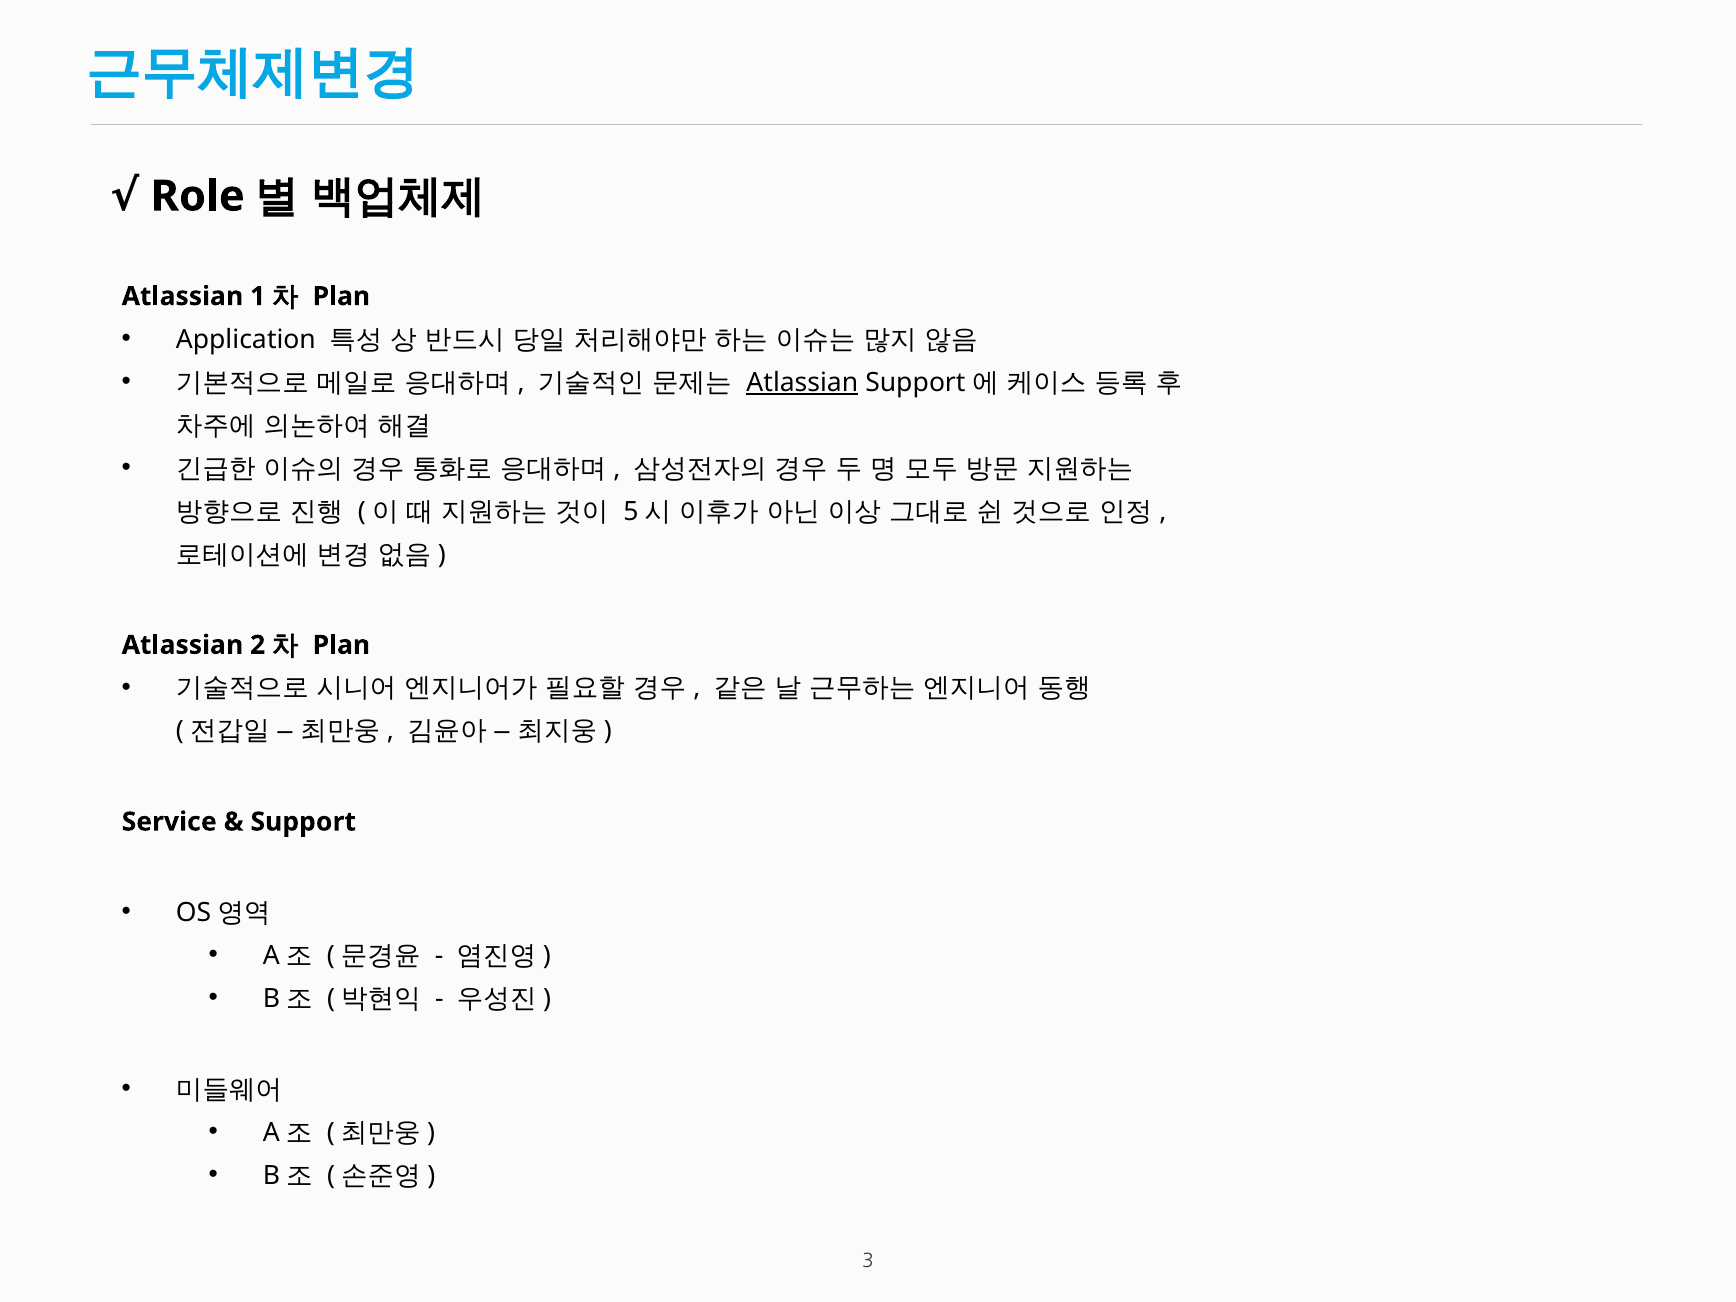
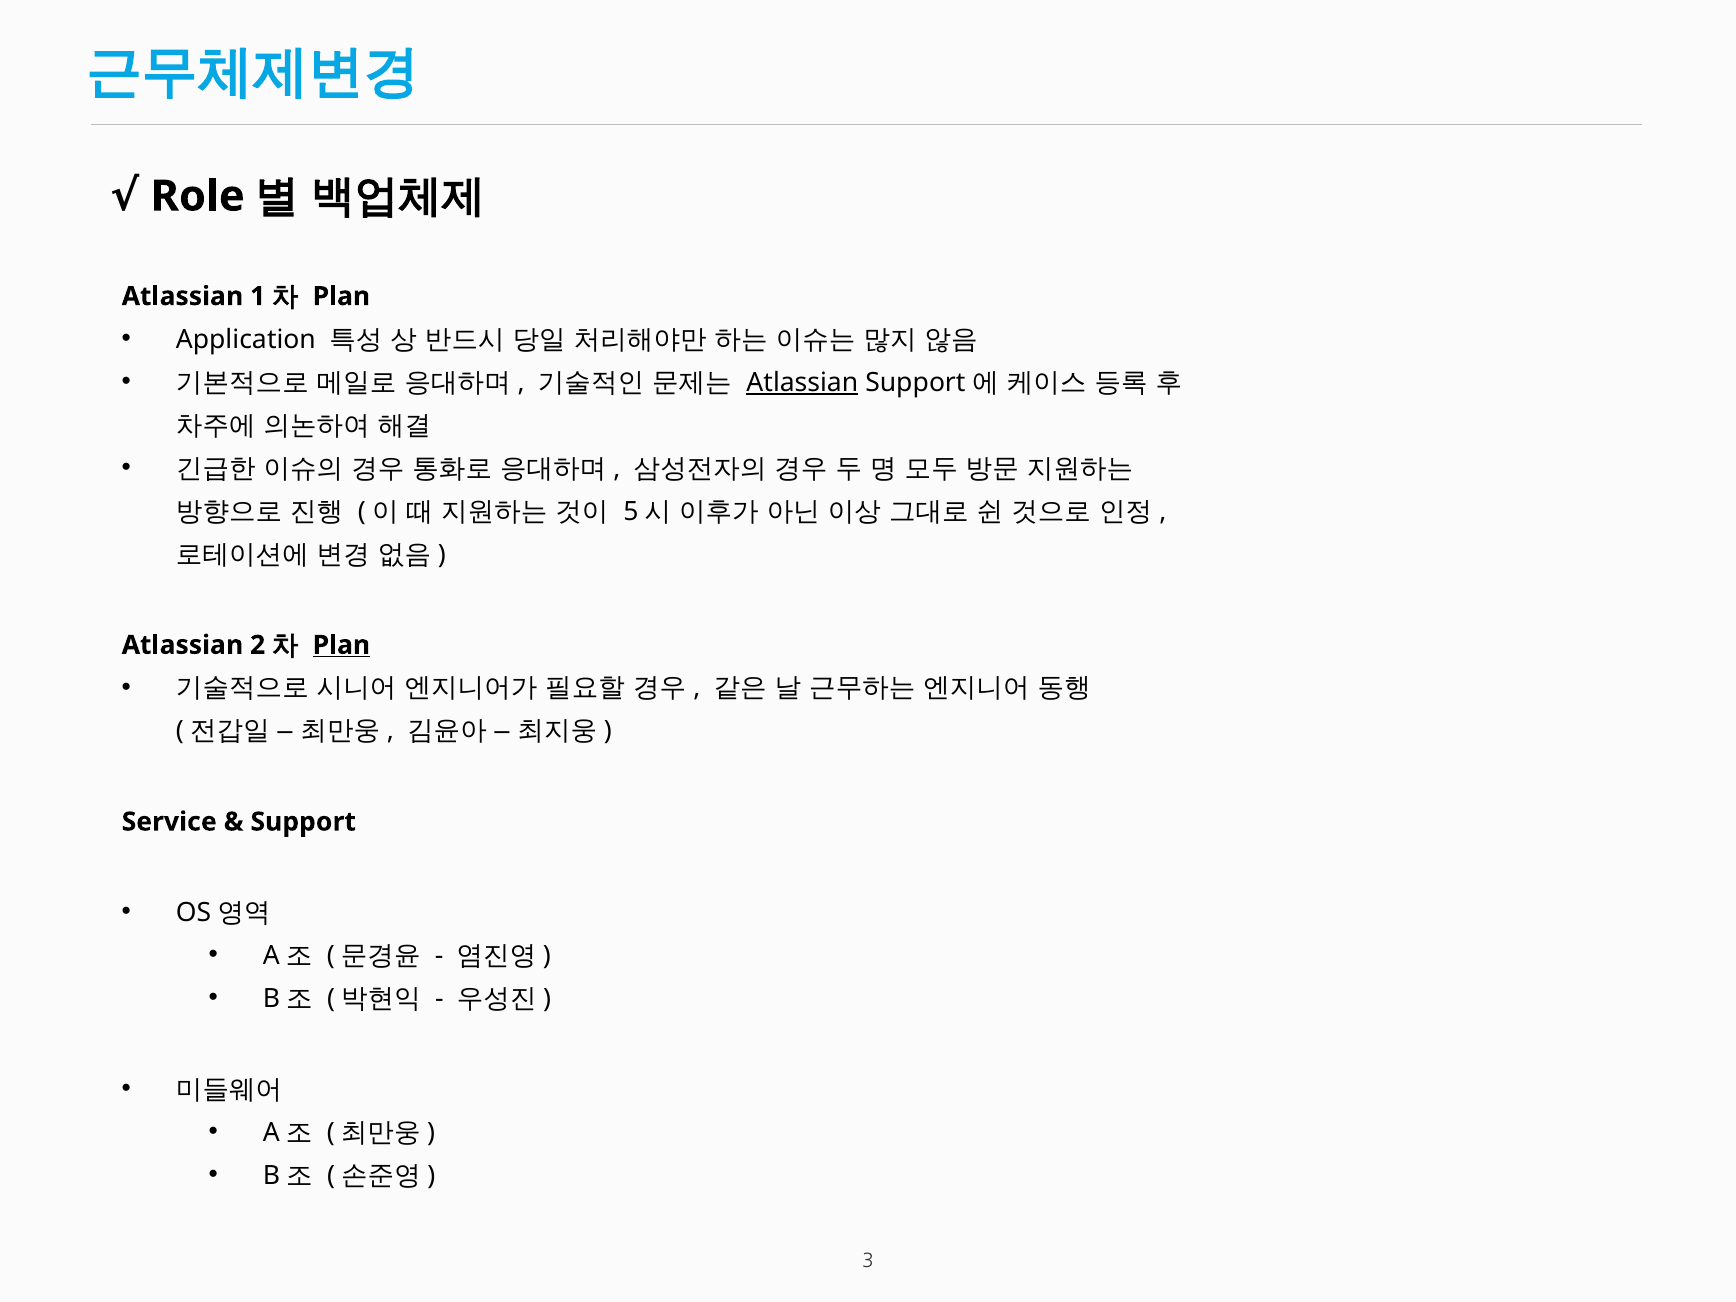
Plan at (341, 645) underline: none -> present
